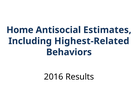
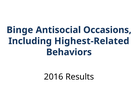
Home: Home -> Binge
Estimates: Estimates -> Occasions
